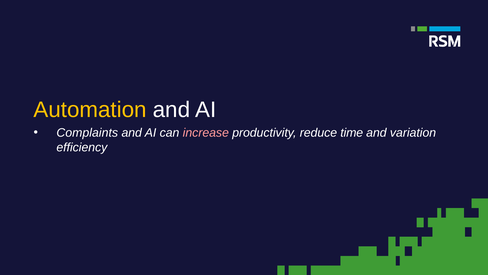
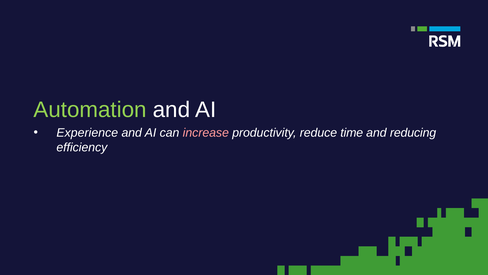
Automation colour: yellow -> light green
Complaints: Complaints -> Experience
variation: variation -> reducing
